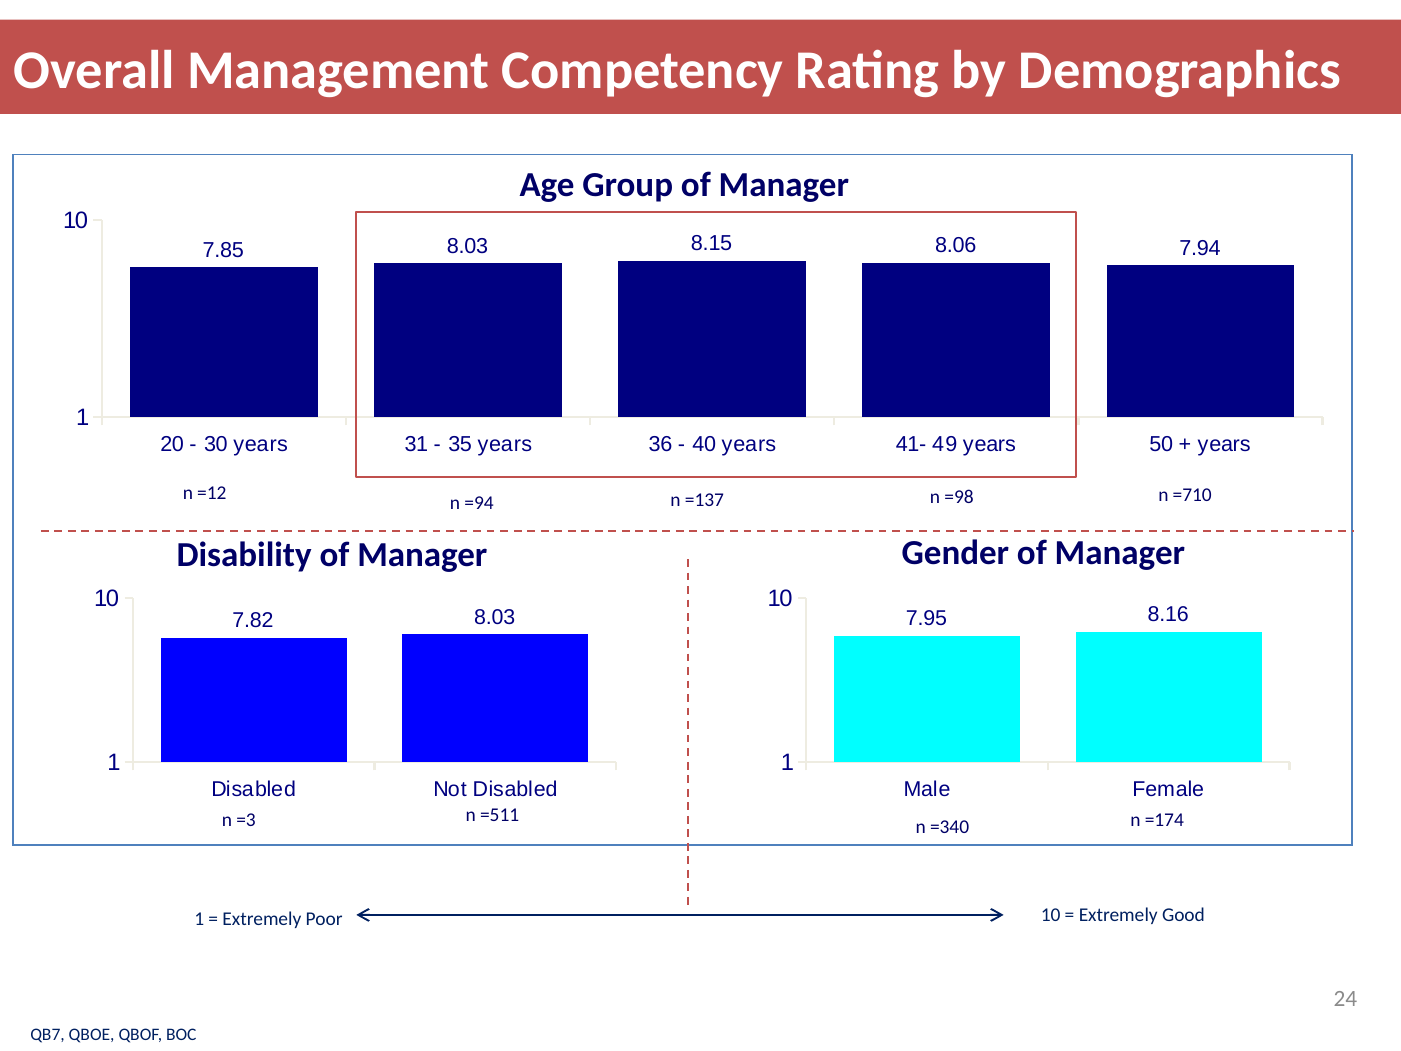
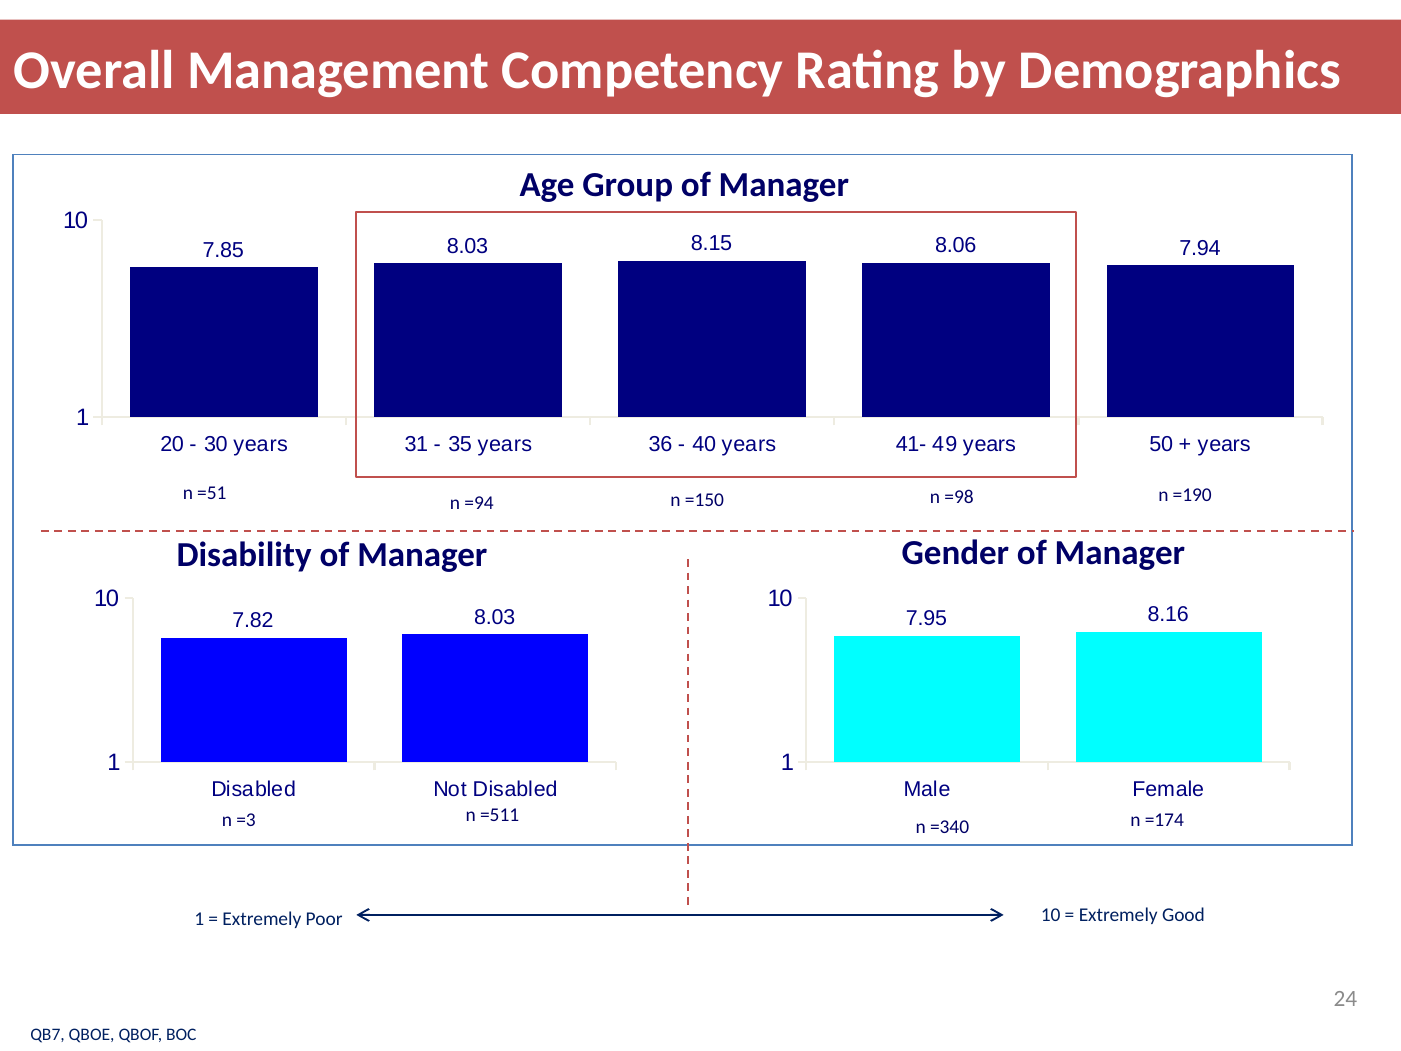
=12: =12 -> =51
=137: =137 -> =150
=710: =710 -> =190
